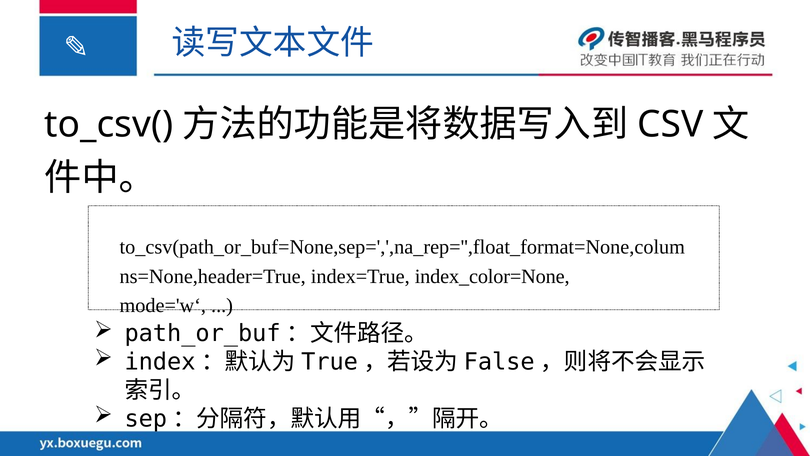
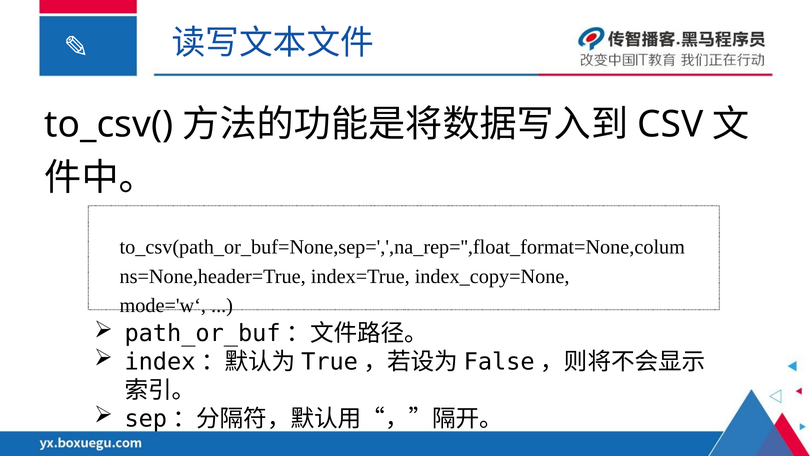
index_color=None: index_color=None -> index_copy=None
